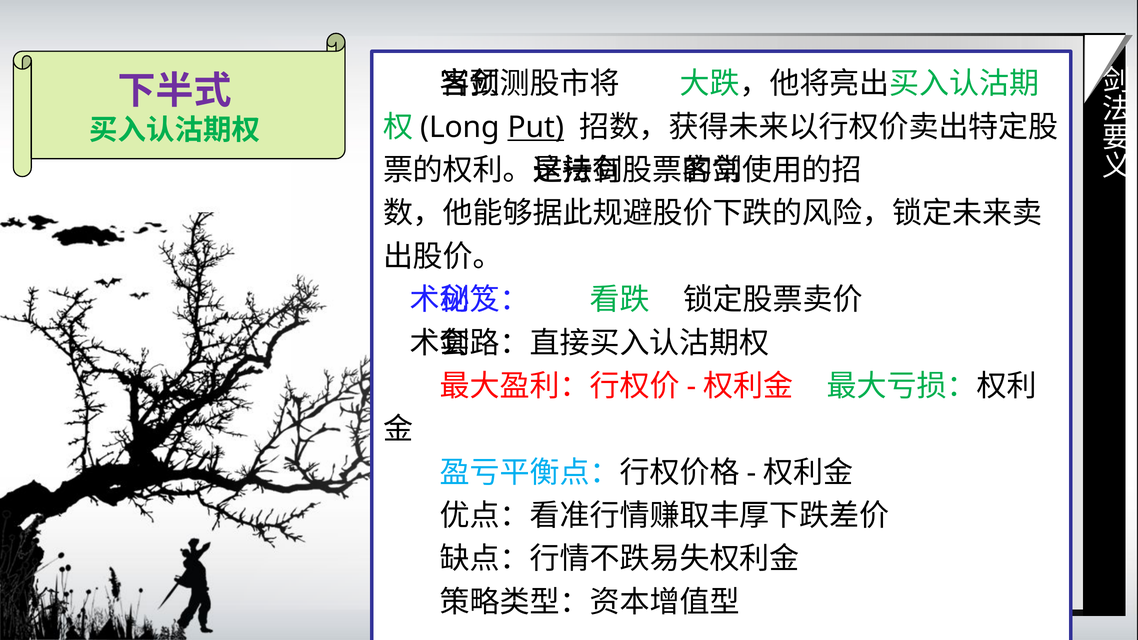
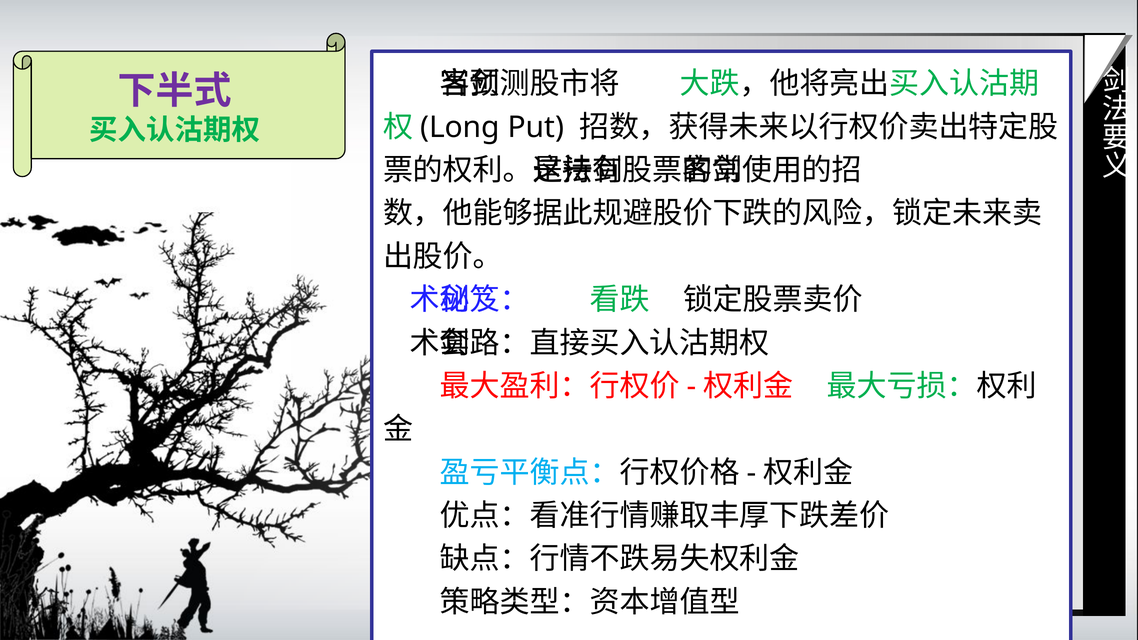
Put underline: present -> none
